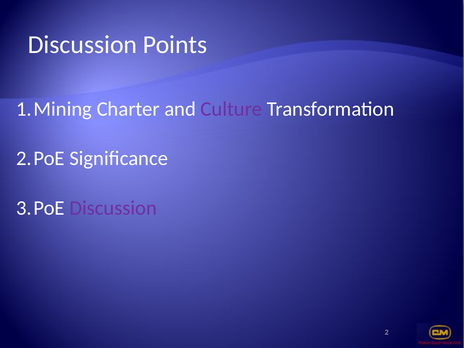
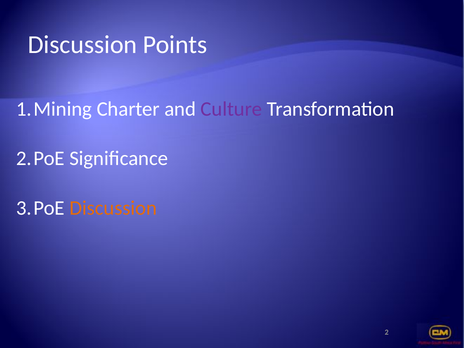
Discussion at (113, 208) colour: purple -> orange
